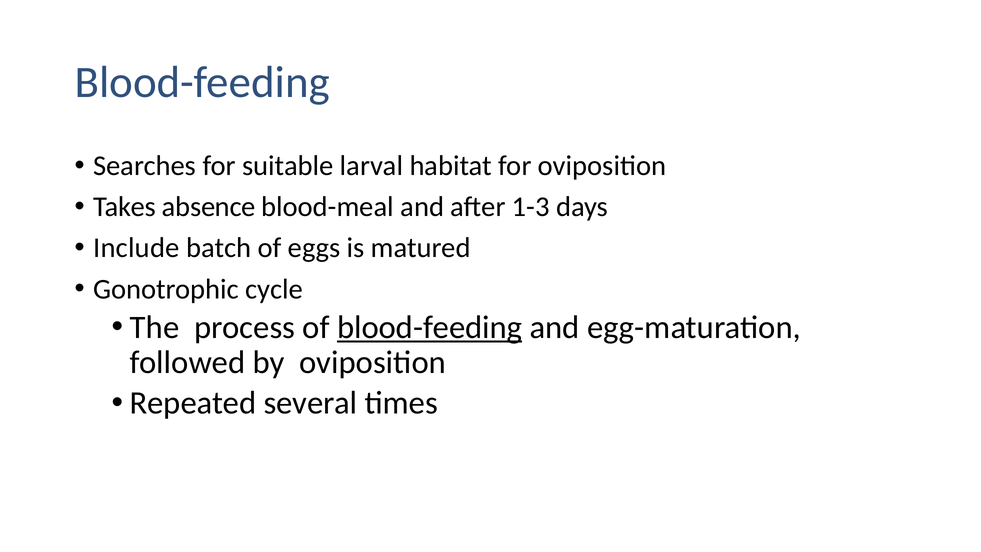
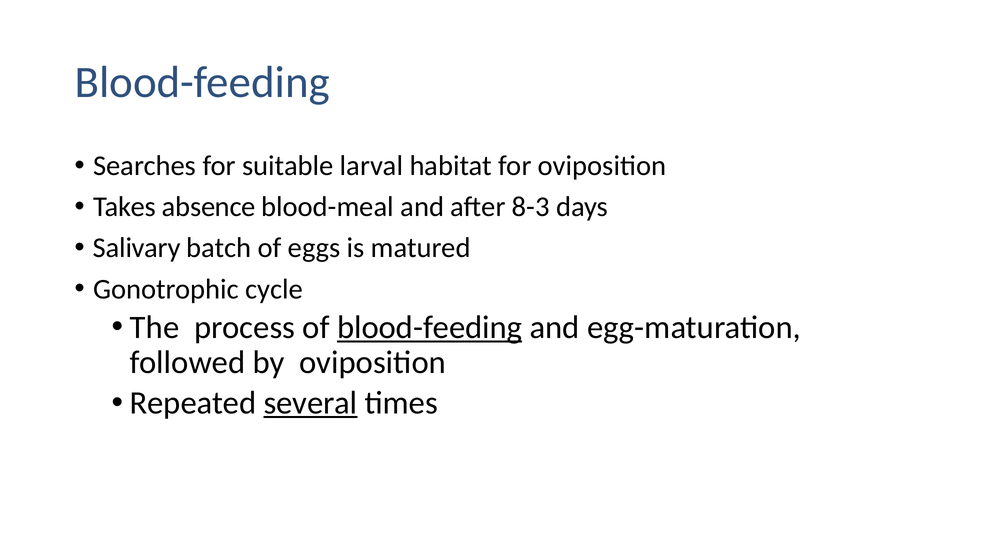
1-3: 1-3 -> 8-3
Include: Include -> Salivary
several underline: none -> present
